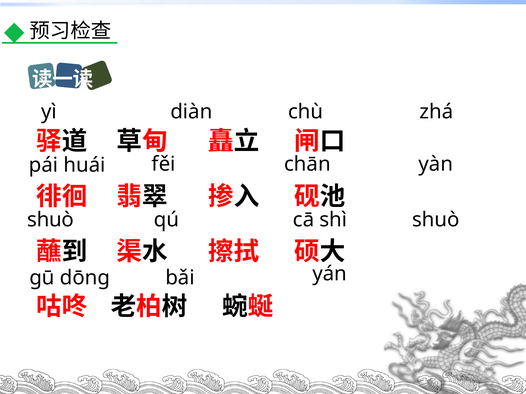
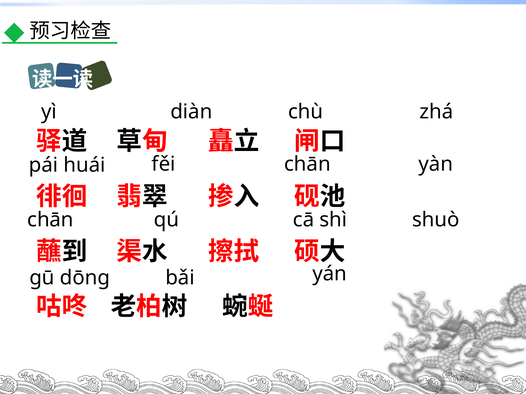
shuò at (51, 220): shuò -> chān
